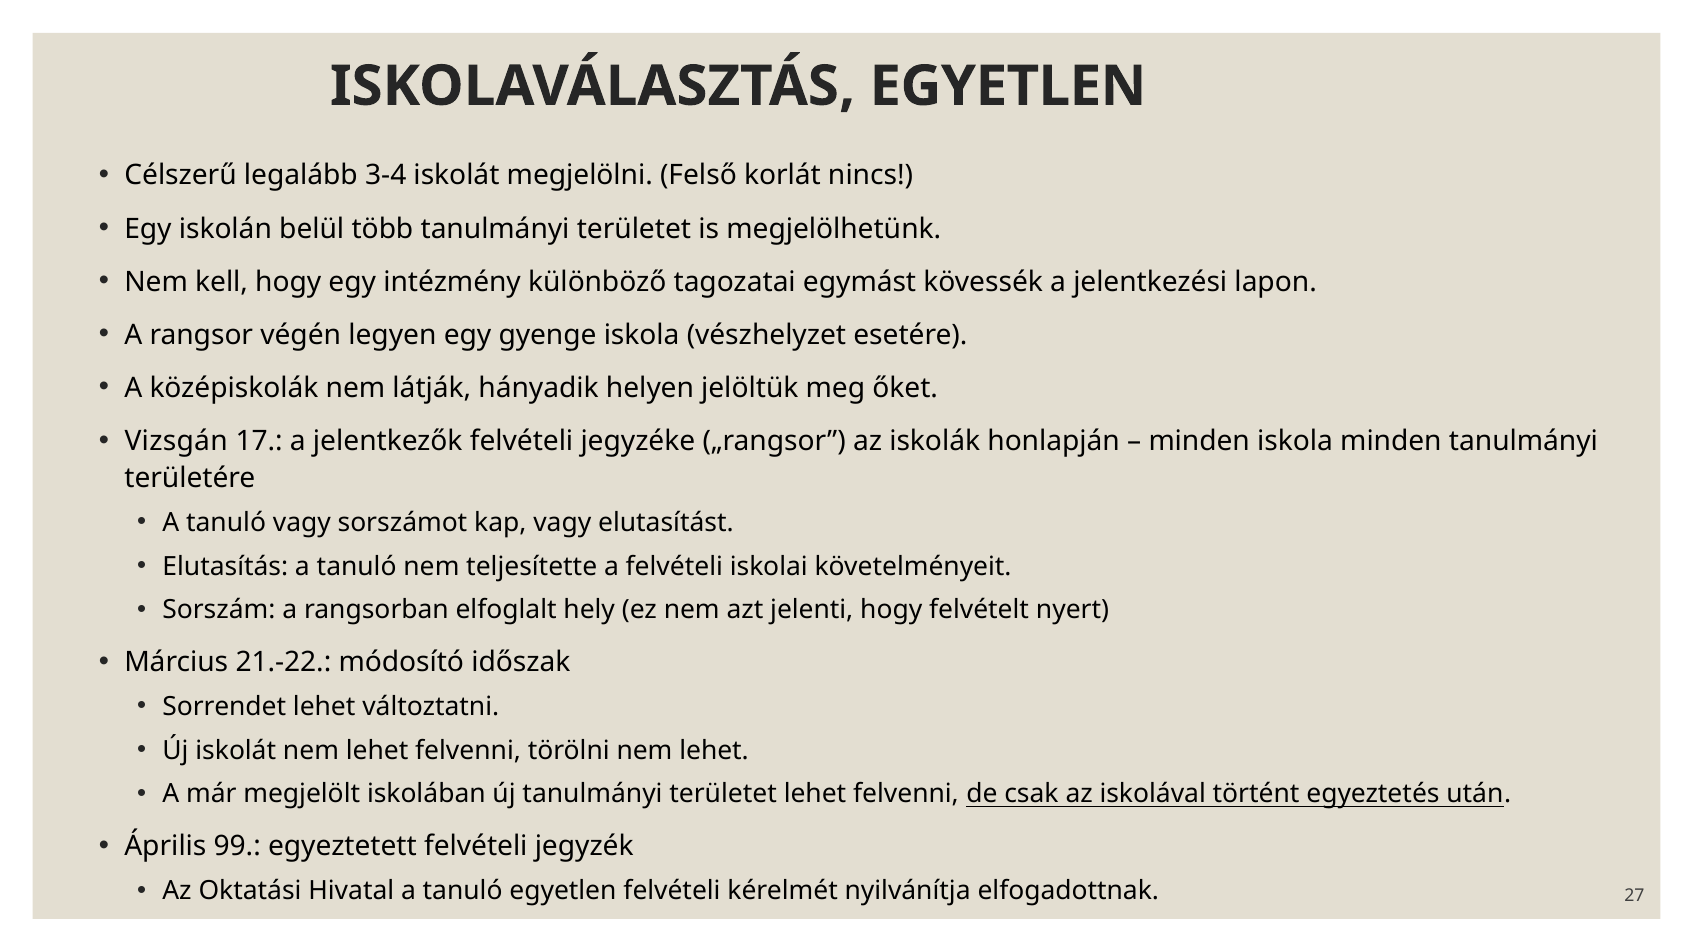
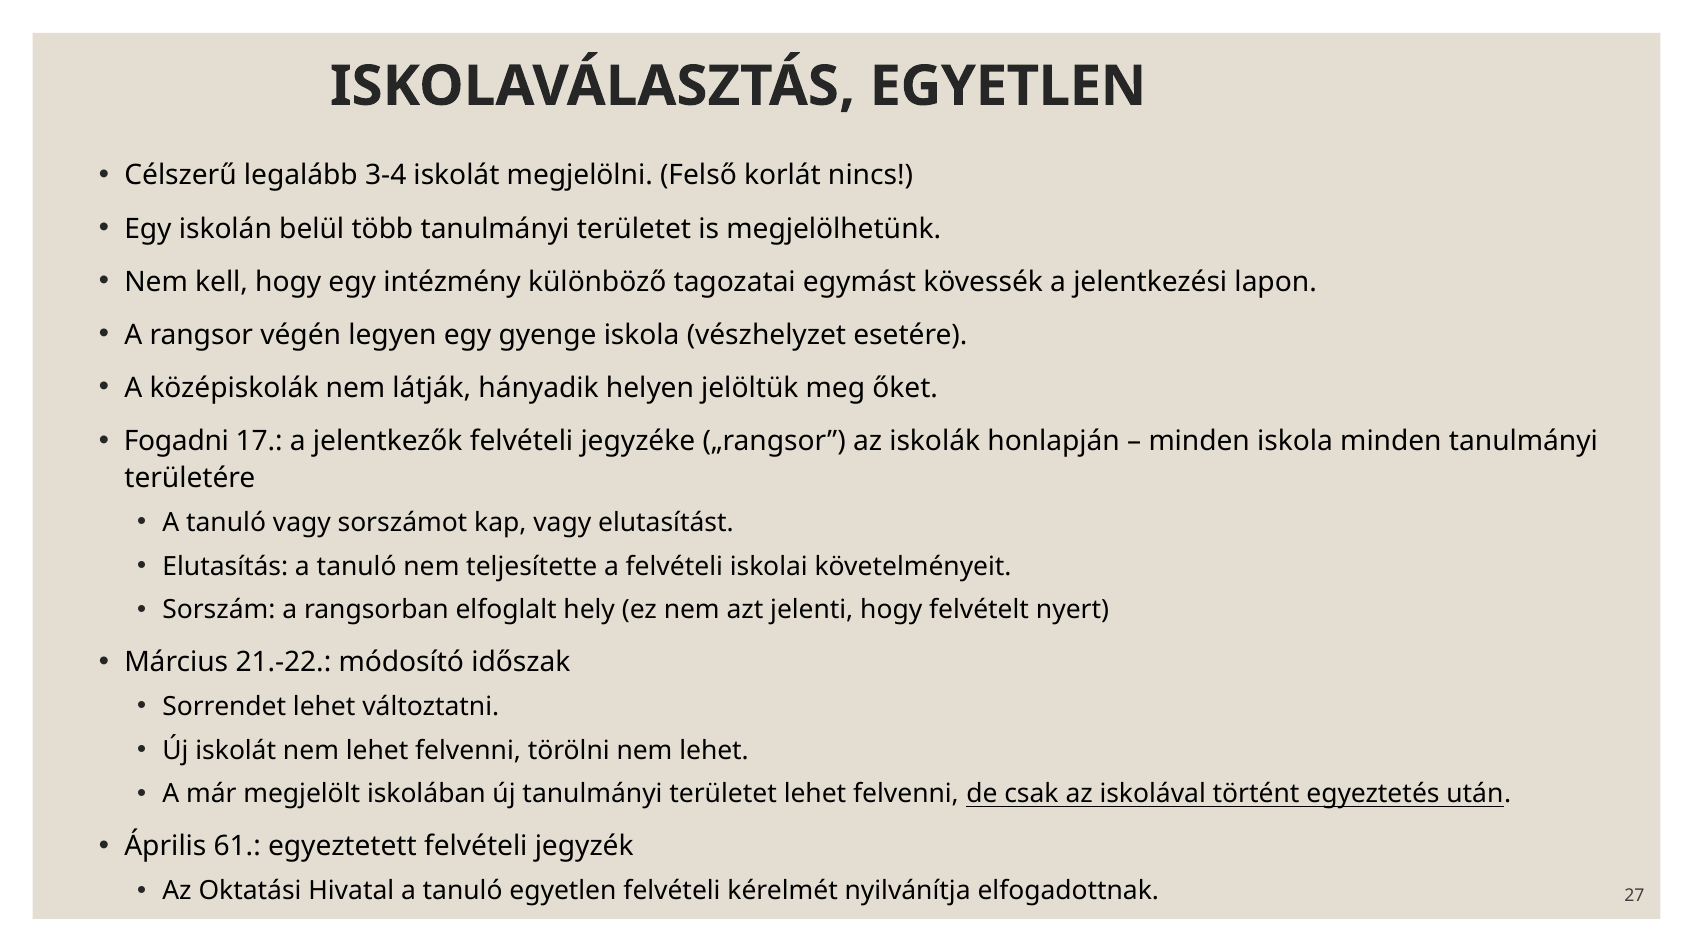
Vizsgán: Vizsgán -> Fogadni
99: 99 -> 61
